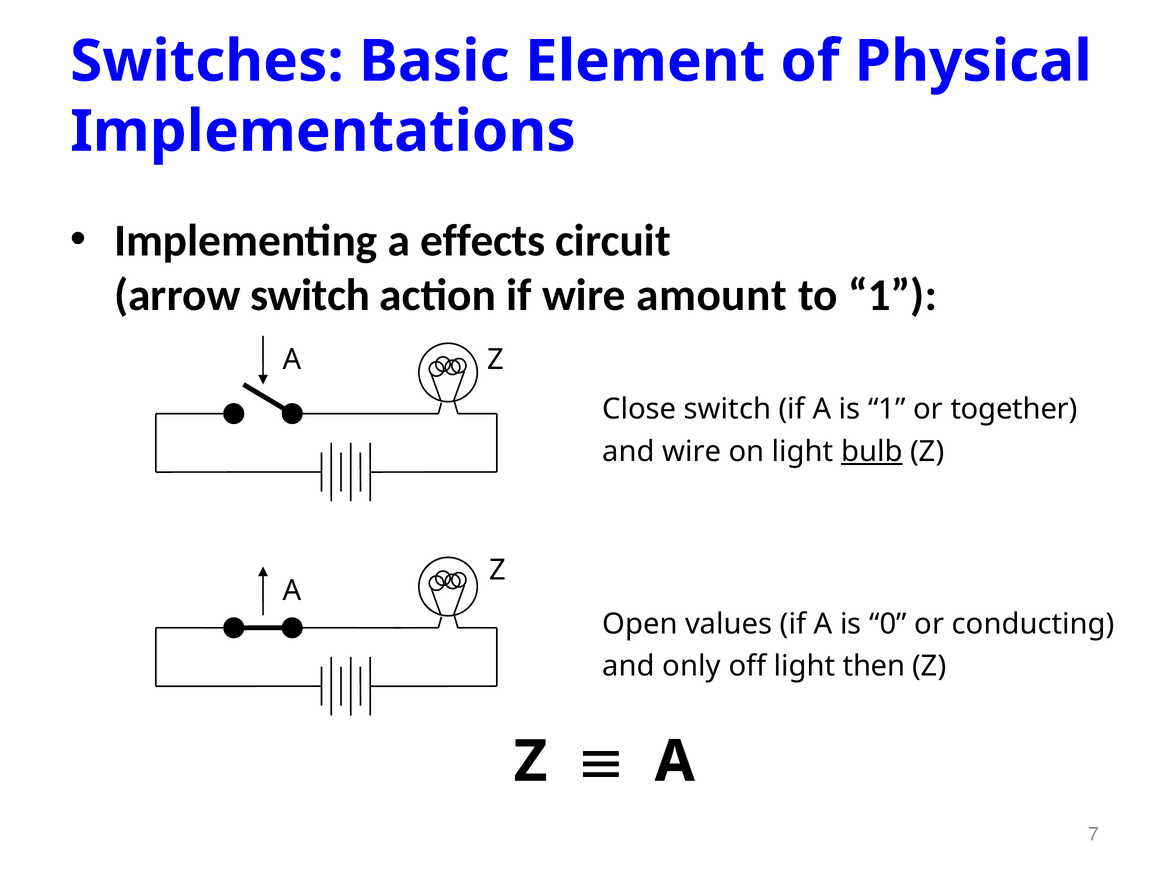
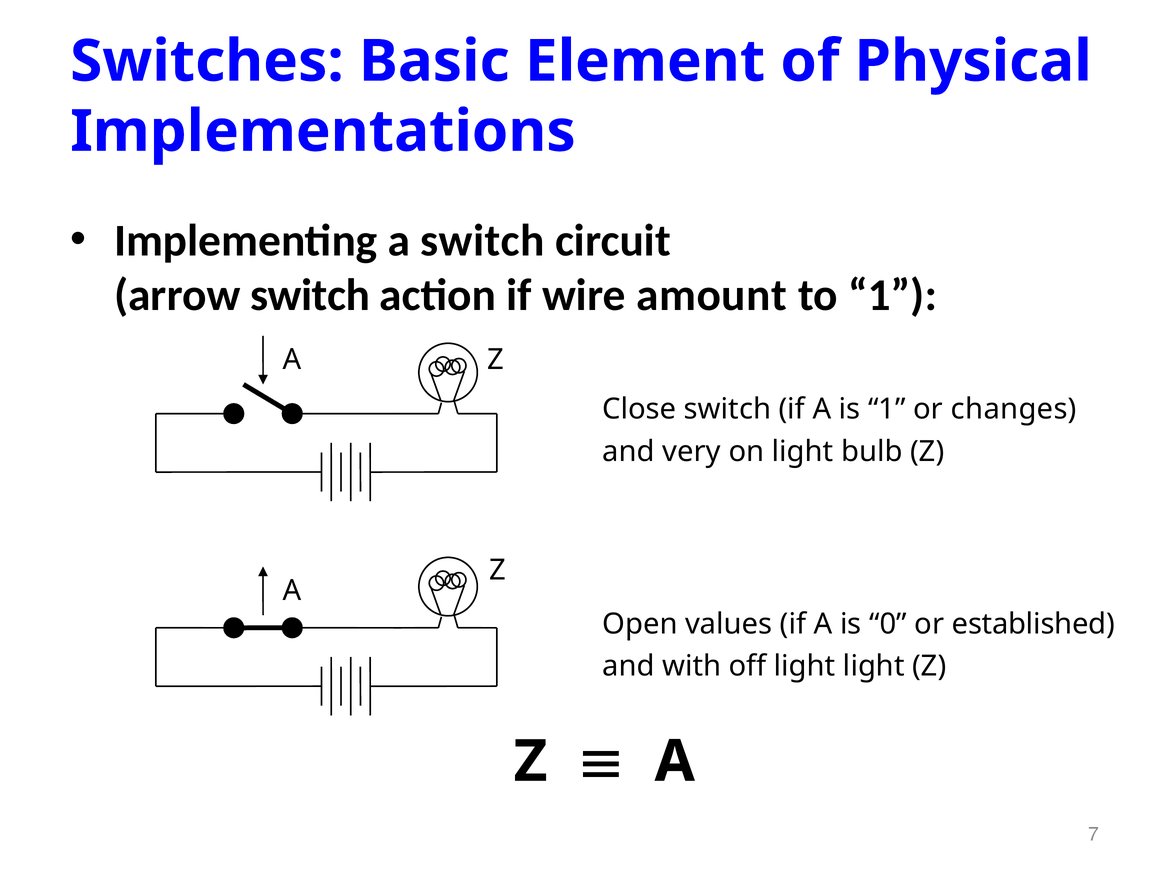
a effects: effects -> switch
together: together -> changes
and wire: wire -> very
bulb underline: present -> none
conducting: conducting -> established
only: only -> with
light then: then -> light
